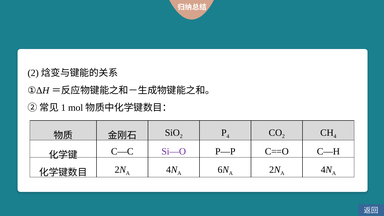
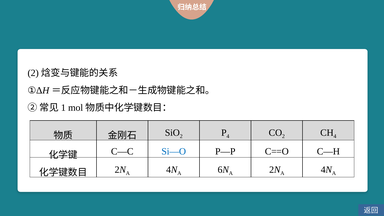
Si—O colour: purple -> blue
